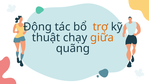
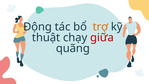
giữa colour: orange -> red
